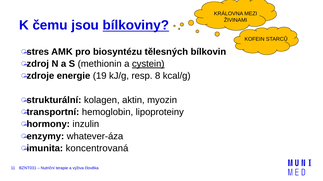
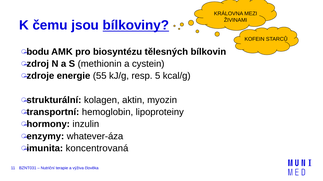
stres: stres -> bodu
cystein underline: present -> none
19: 19 -> 55
8: 8 -> 5
